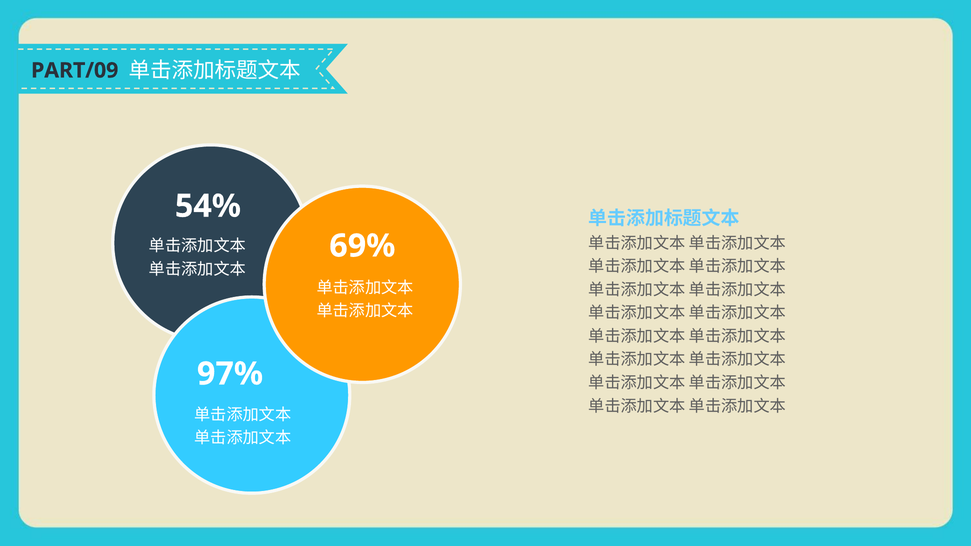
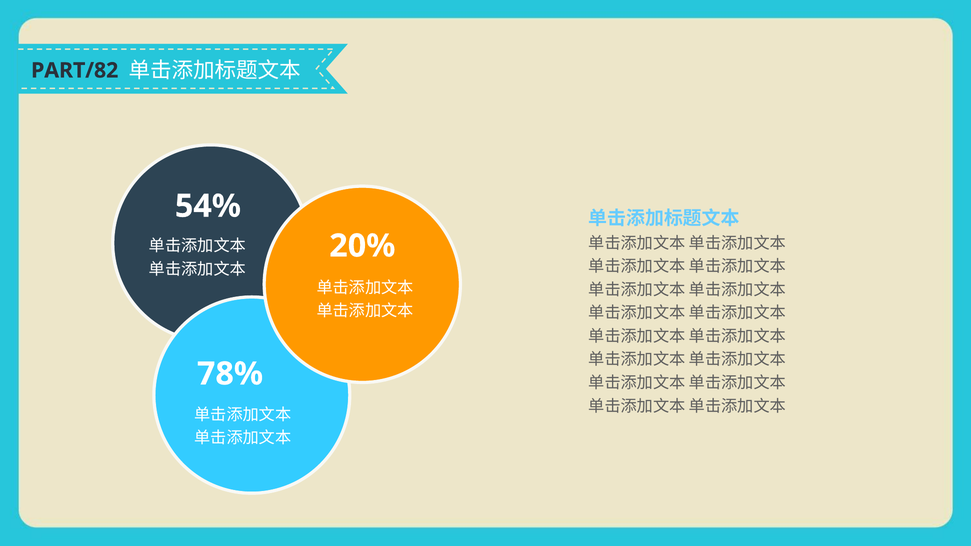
PART/09: PART/09 -> PART/82
69%: 69% -> 20%
97%: 97% -> 78%
